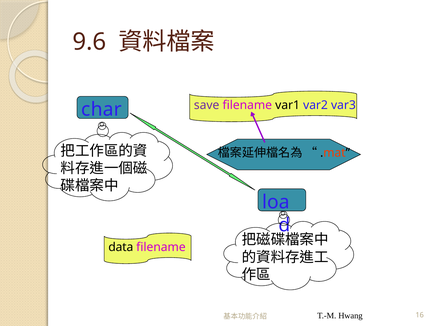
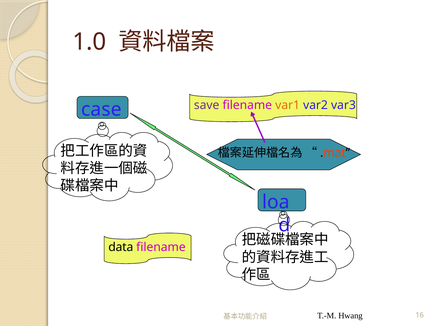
9.6: 9.6 -> 1.0
var1 colour: black -> orange
char: char -> case
